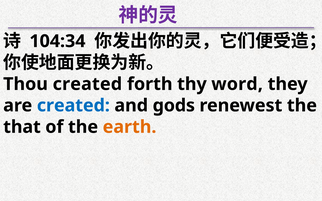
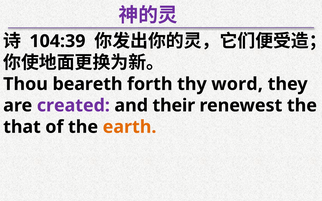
104:34: 104:34 -> 104:39
Thou created: created -> beareth
created at (73, 106) colour: blue -> purple
gods: gods -> their
